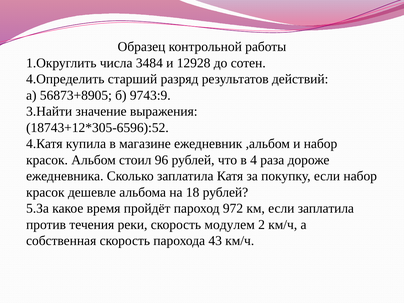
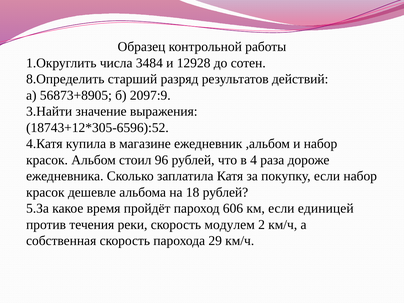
4.Определить: 4.Определить -> 8.Определить
9743:9: 9743:9 -> 2097:9
972: 972 -> 606
если заплатила: заплатила -> единицей
43: 43 -> 29
